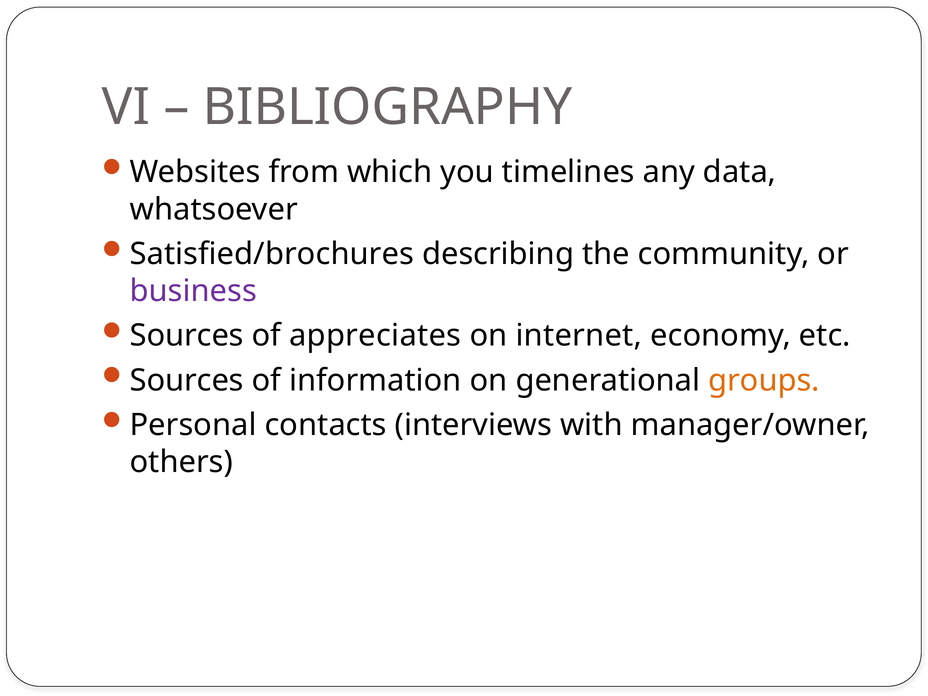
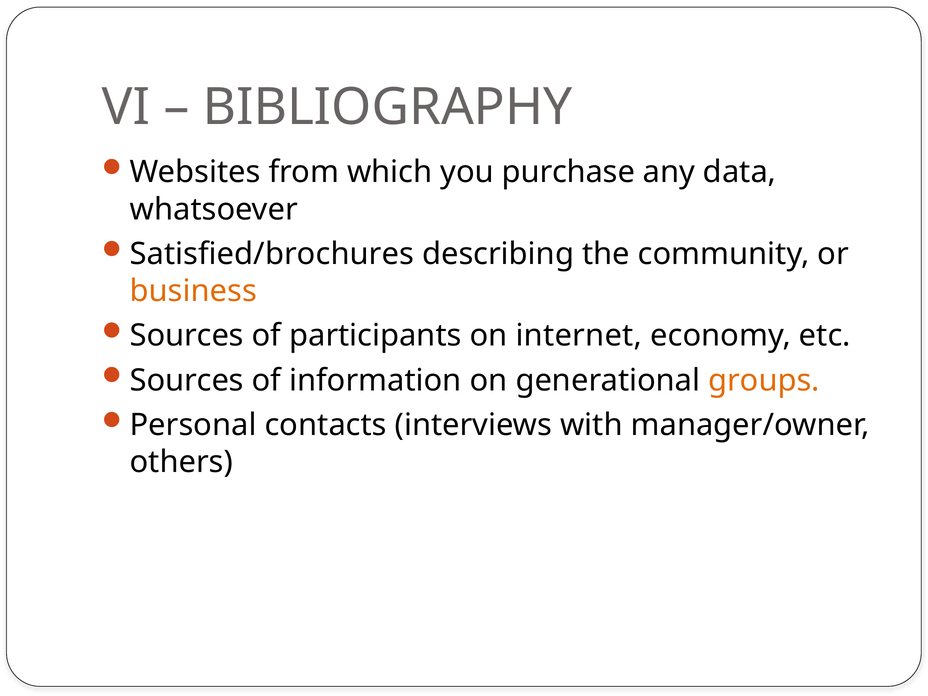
timelines: timelines -> purchase
business colour: purple -> orange
appreciates: appreciates -> participants
